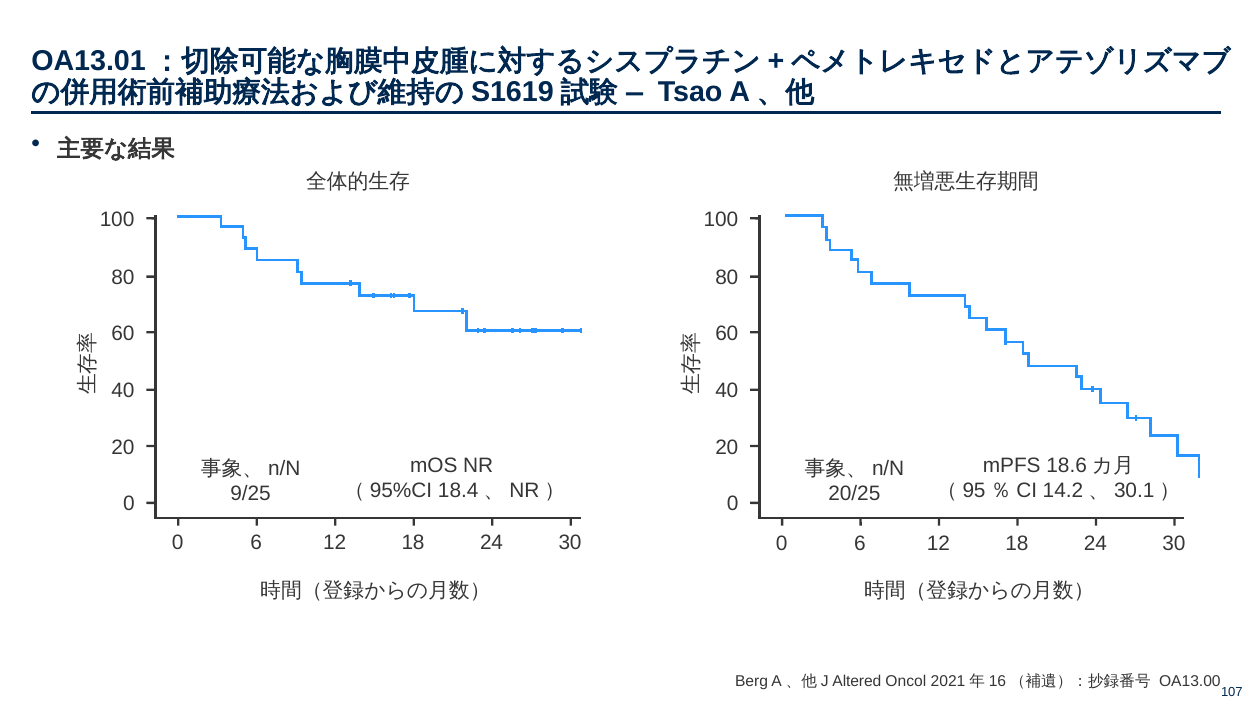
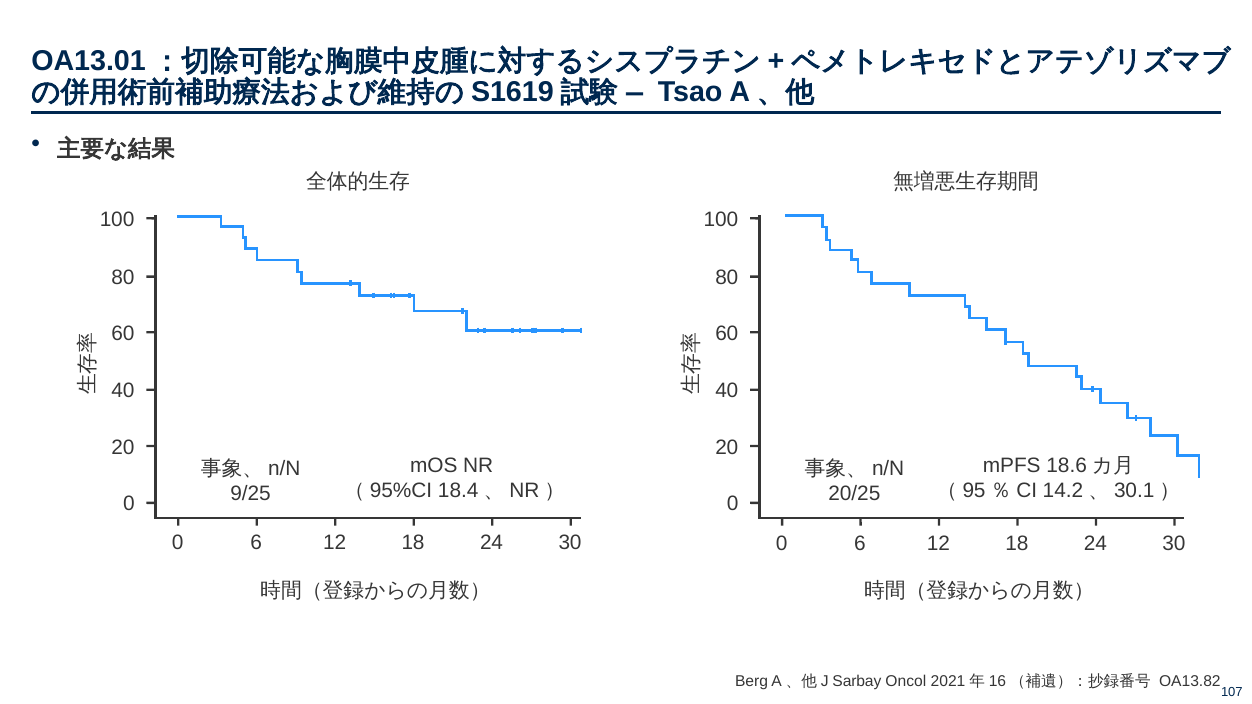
Altered: Altered -> Sarbay
OA13.00: OA13.00 -> OA13.82
